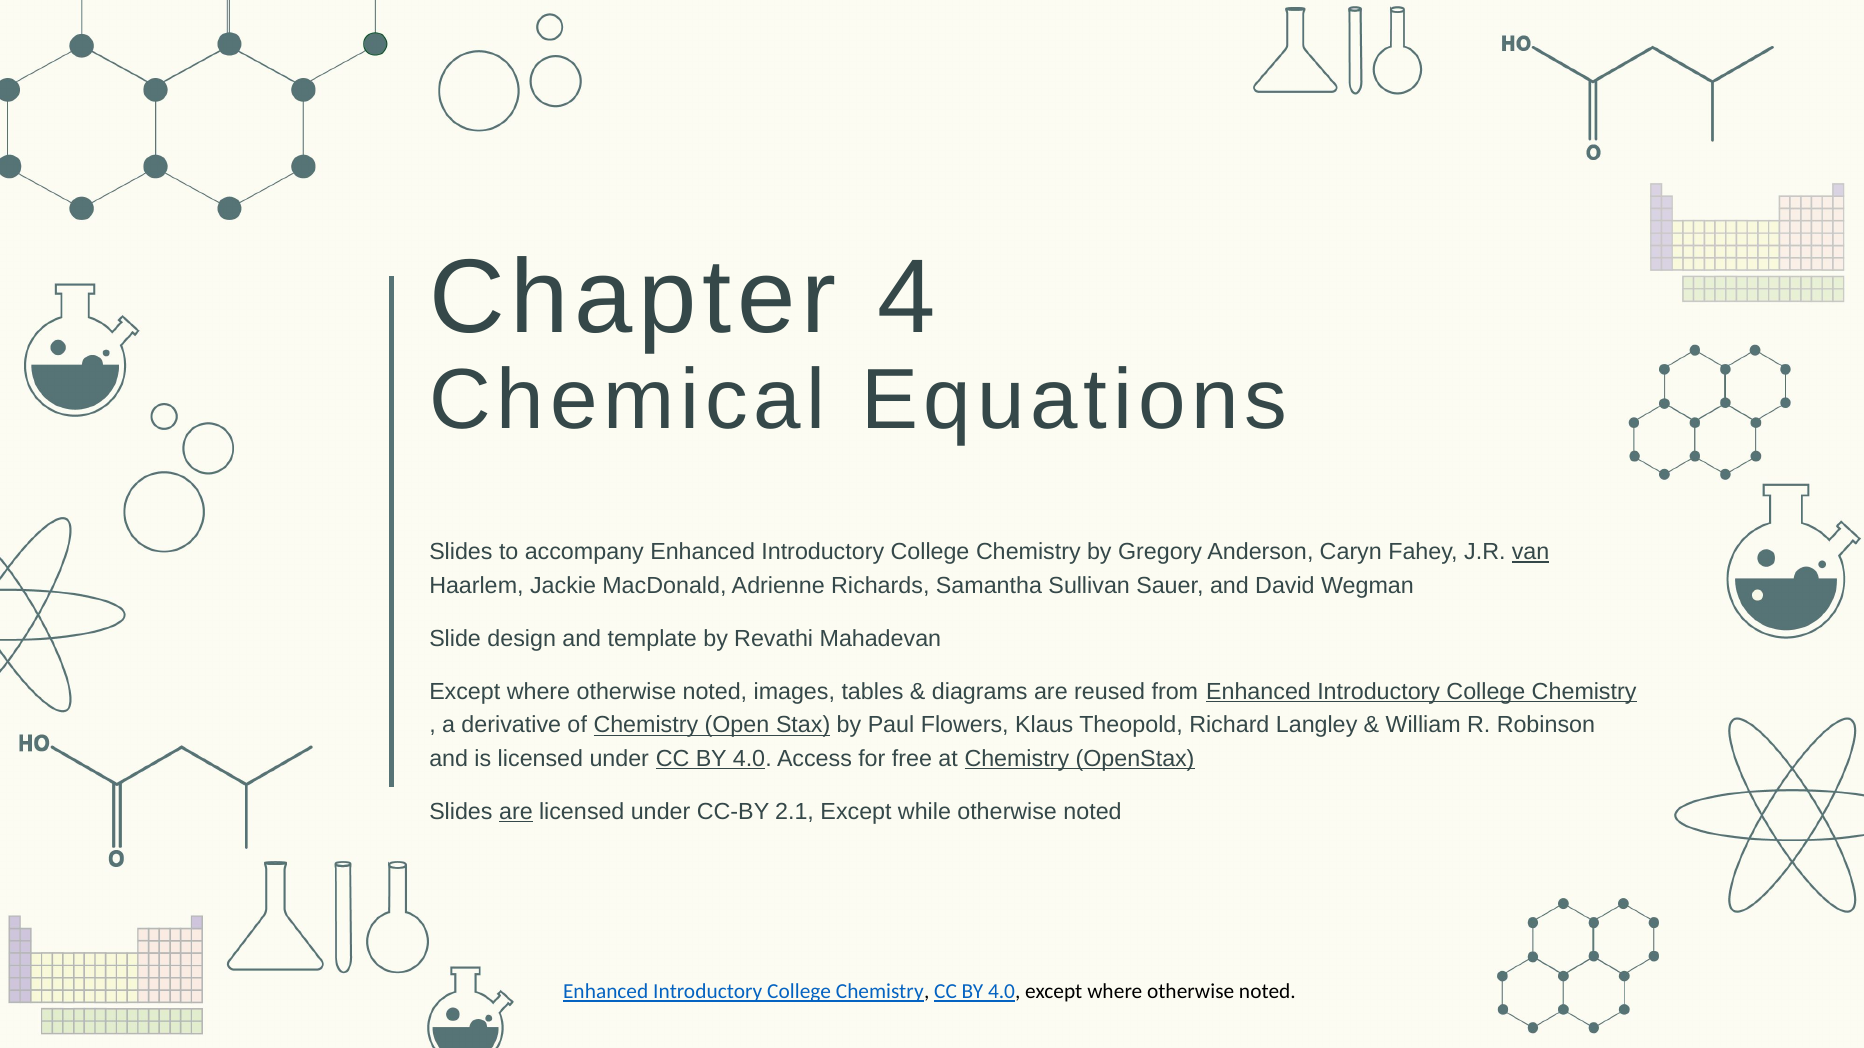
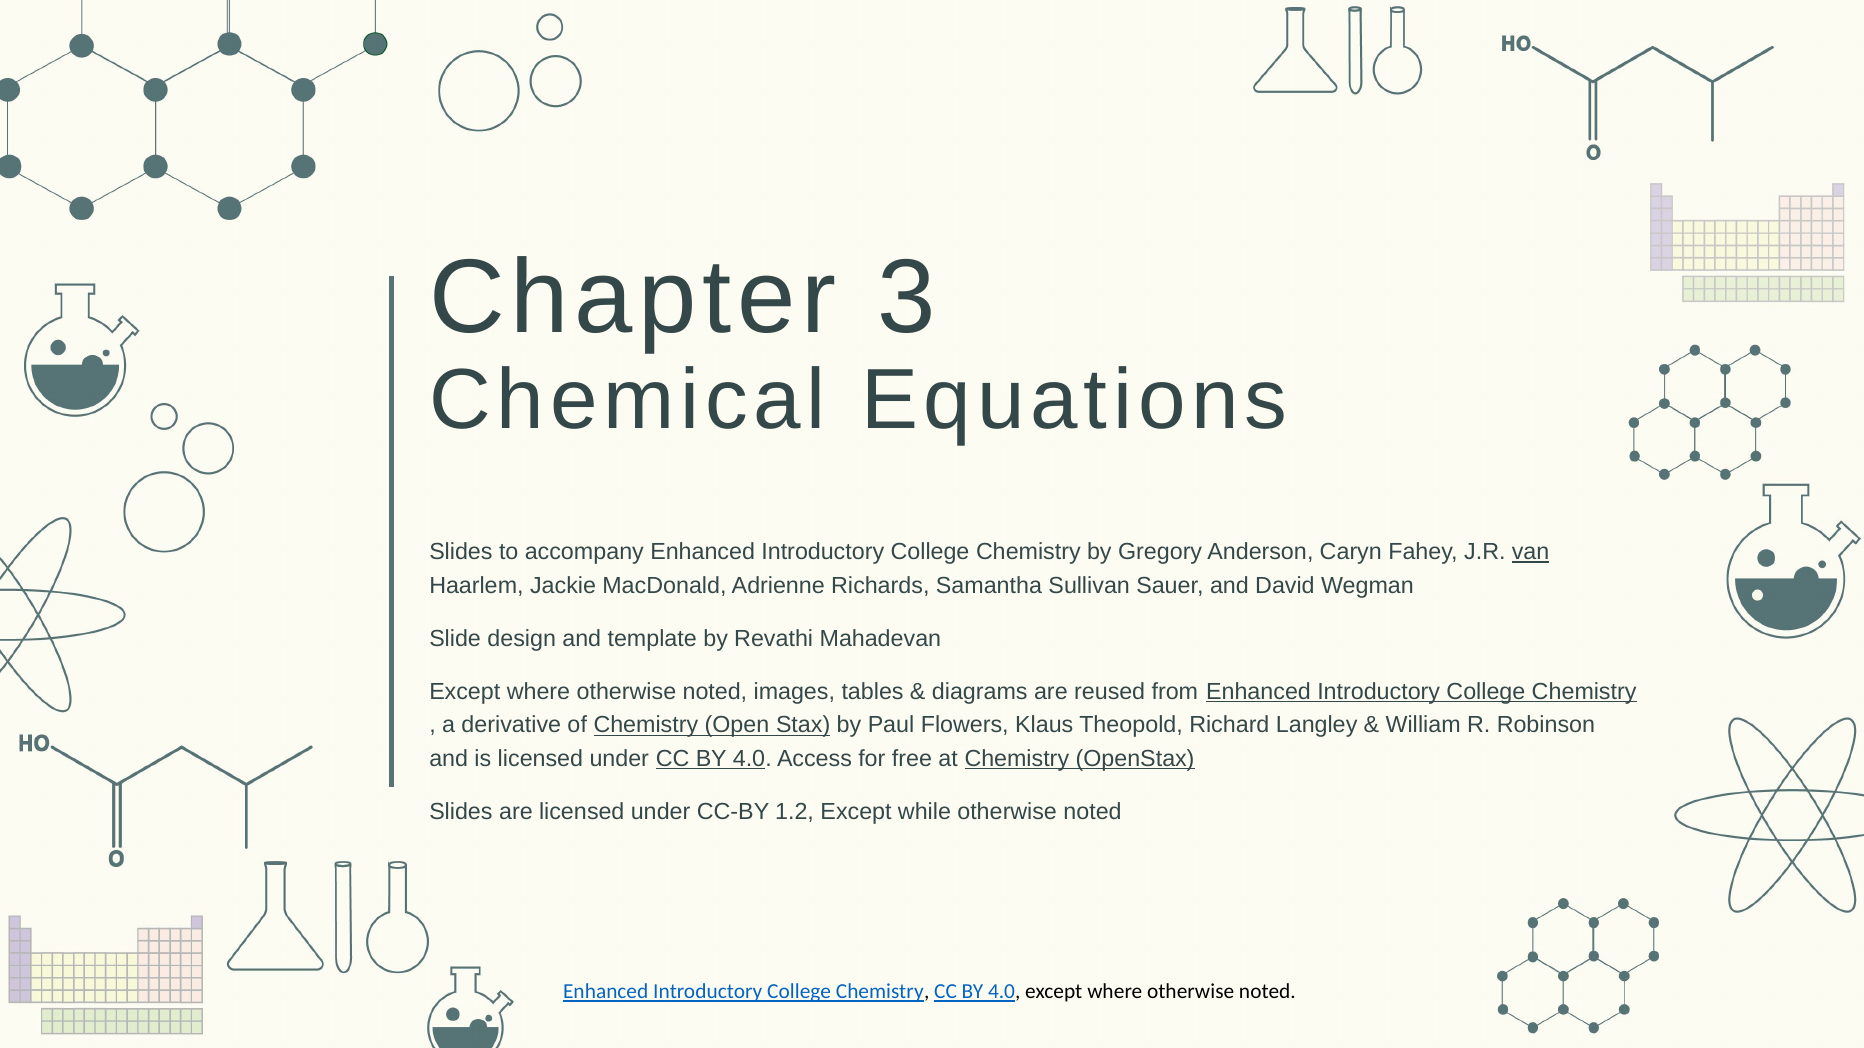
4: 4 -> 3
are at (516, 812) underline: present -> none
2.1: 2.1 -> 1.2
